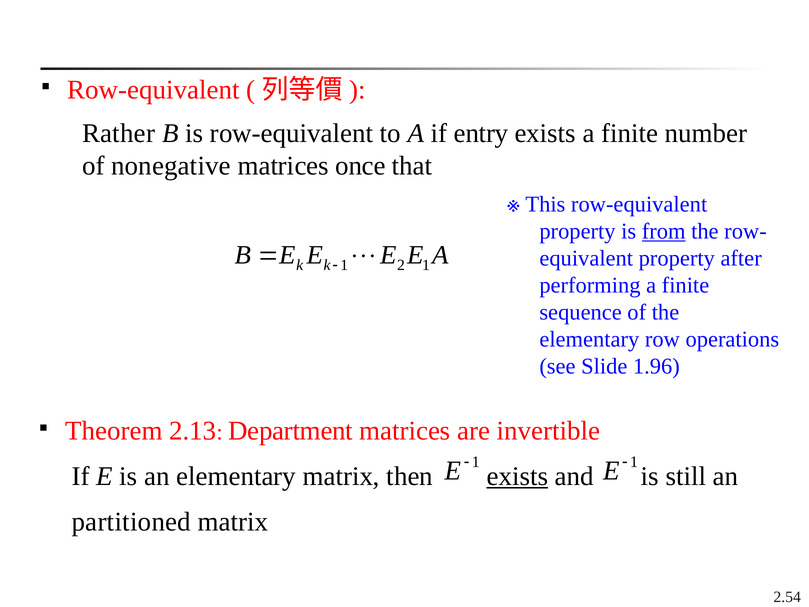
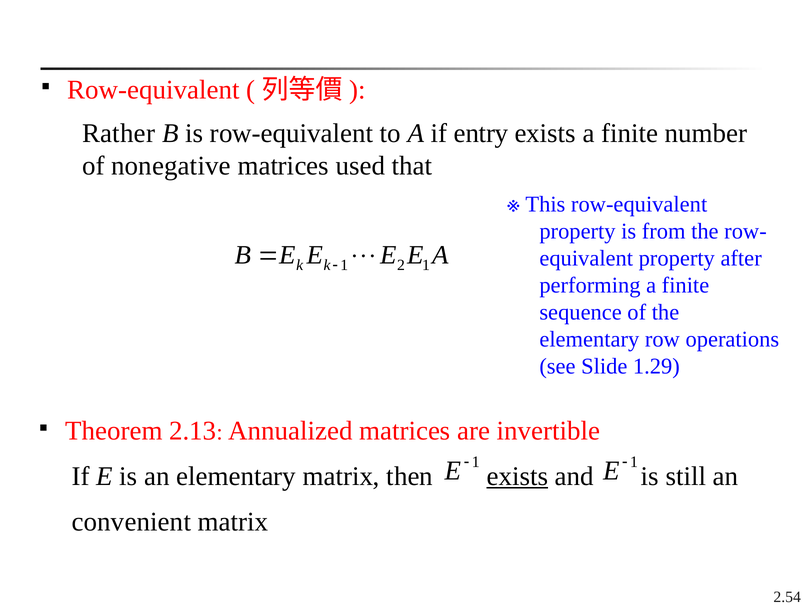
once: once -> used
from underline: present -> none
1.96: 1.96 -> 1.29
Department: Department -> Annualized
partitioned: partitioned -> convenient
